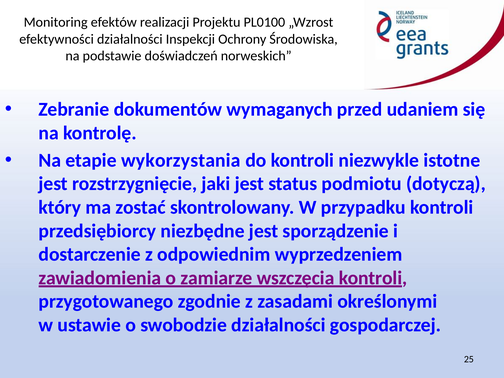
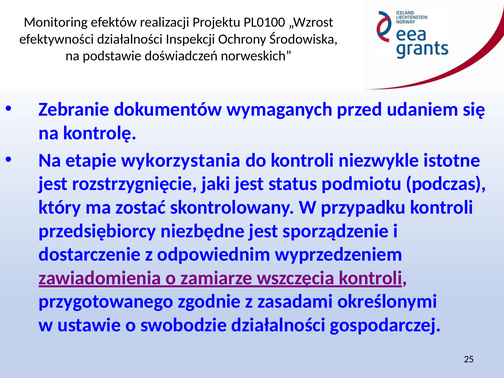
dotyczą: dotyczą -> podczas
